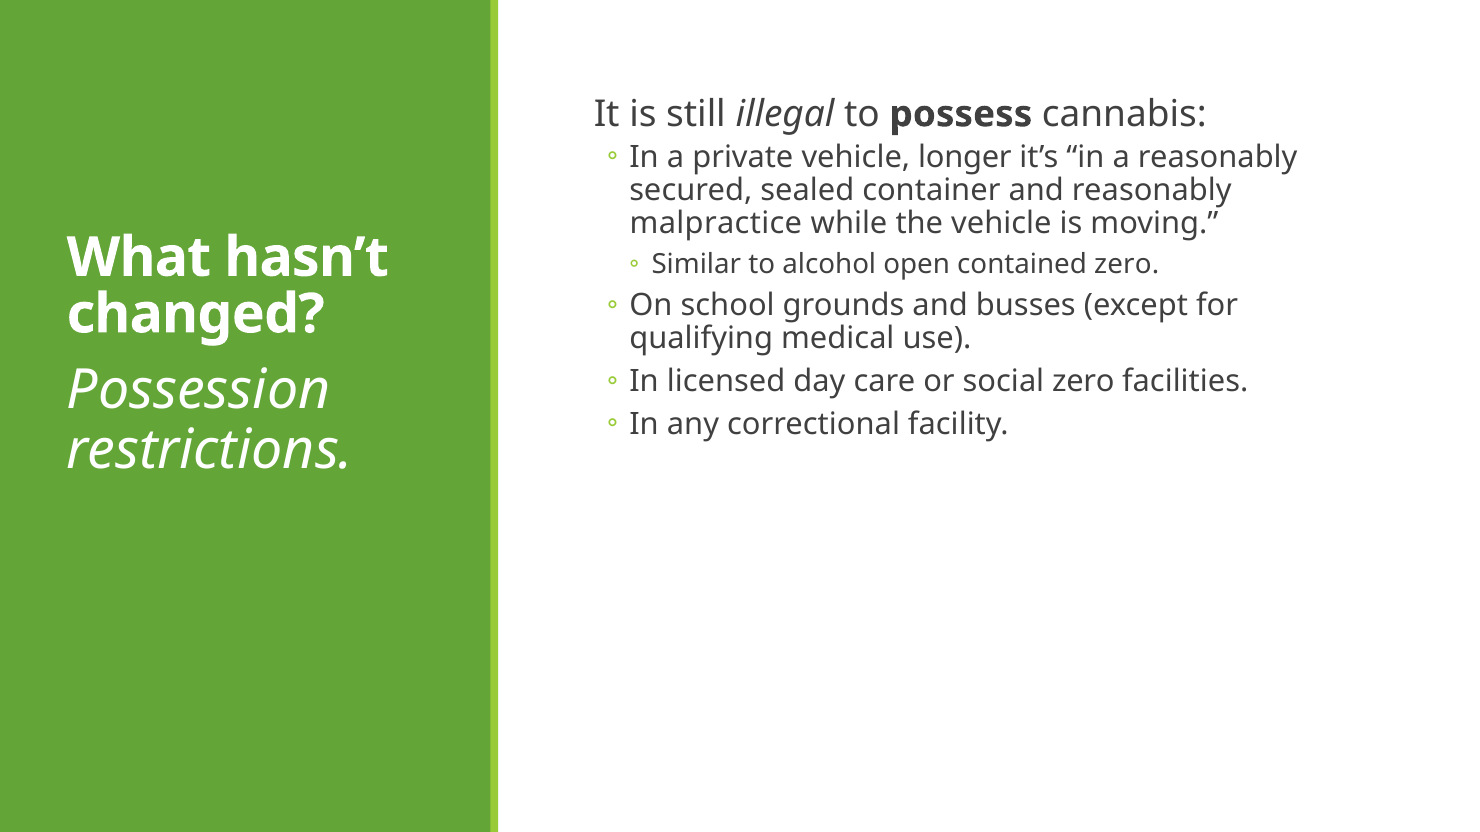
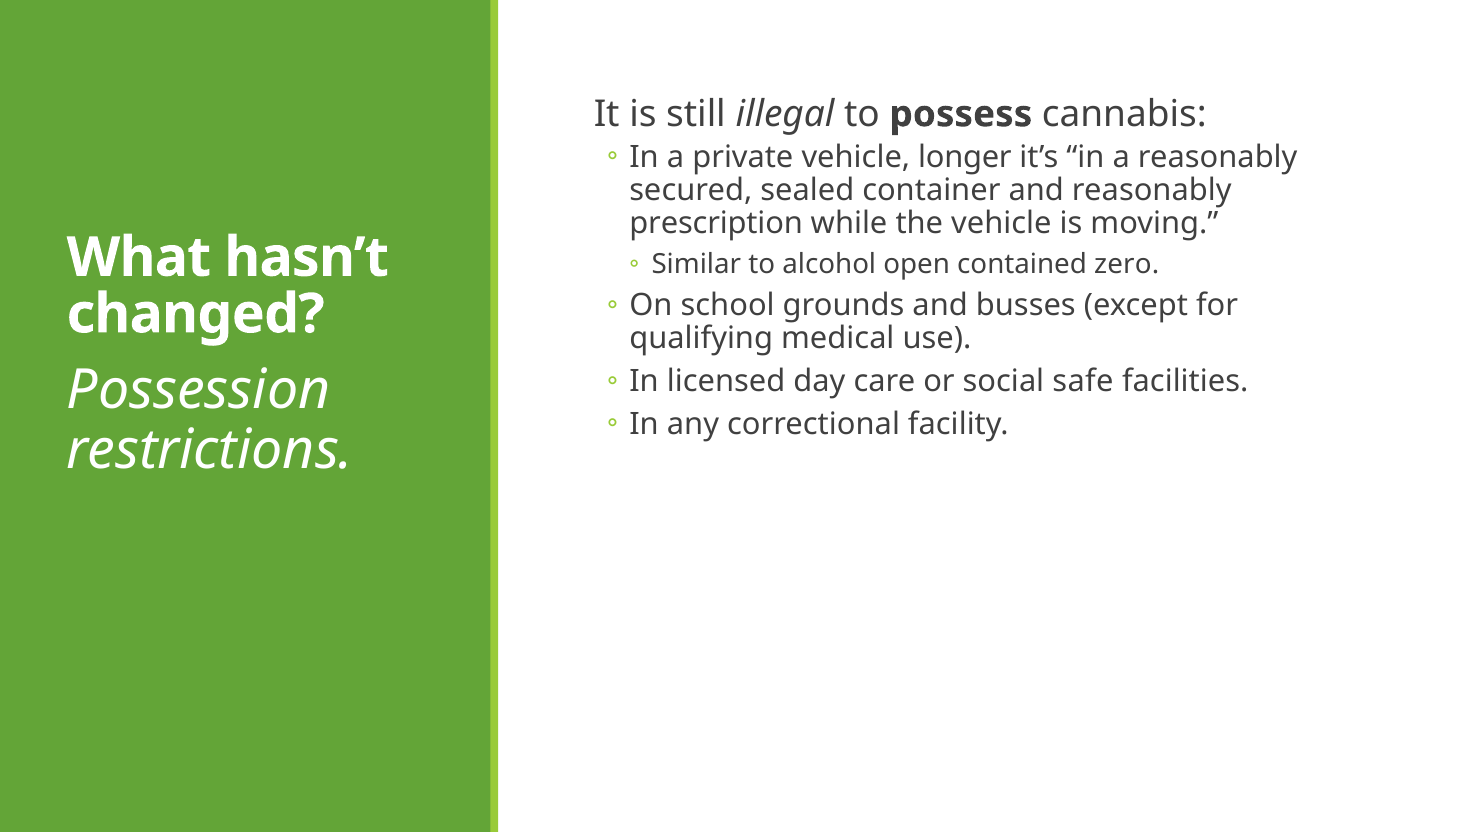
malpractice: malpractice -> prescription
social zero: zero -> safe
